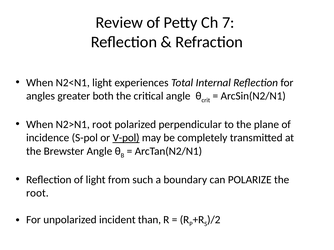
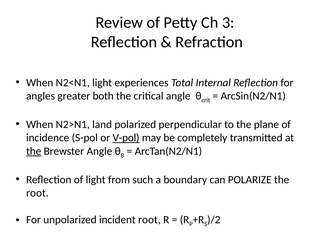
7: 7 -> 3
N2>N1 root: root -> land
the at (34, 151) underline: none -> present
incident than: than -> root
